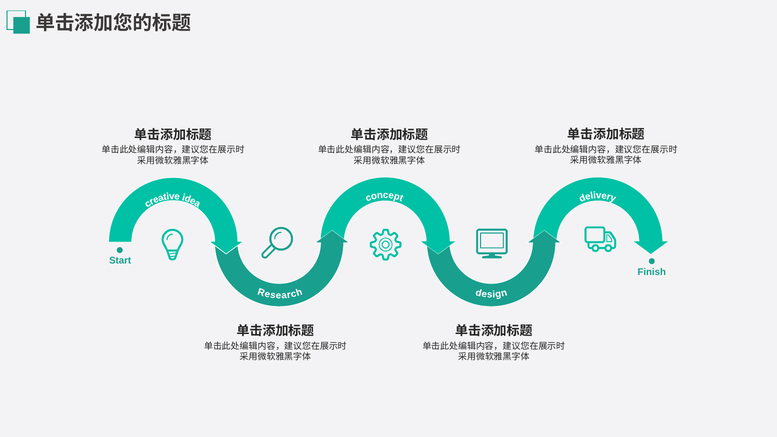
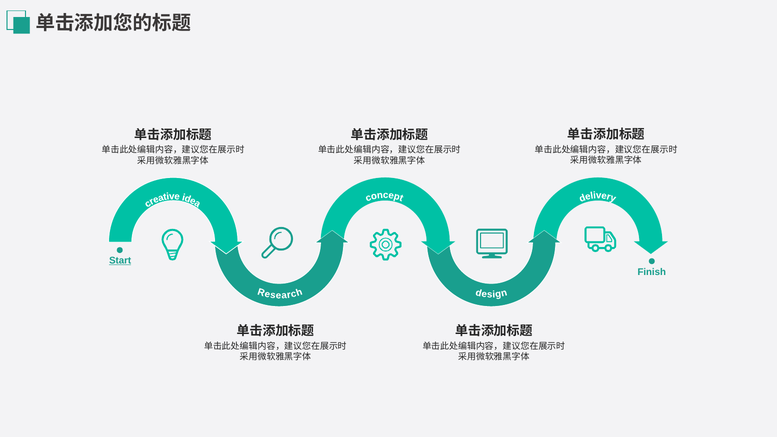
Start underline: none -> present
